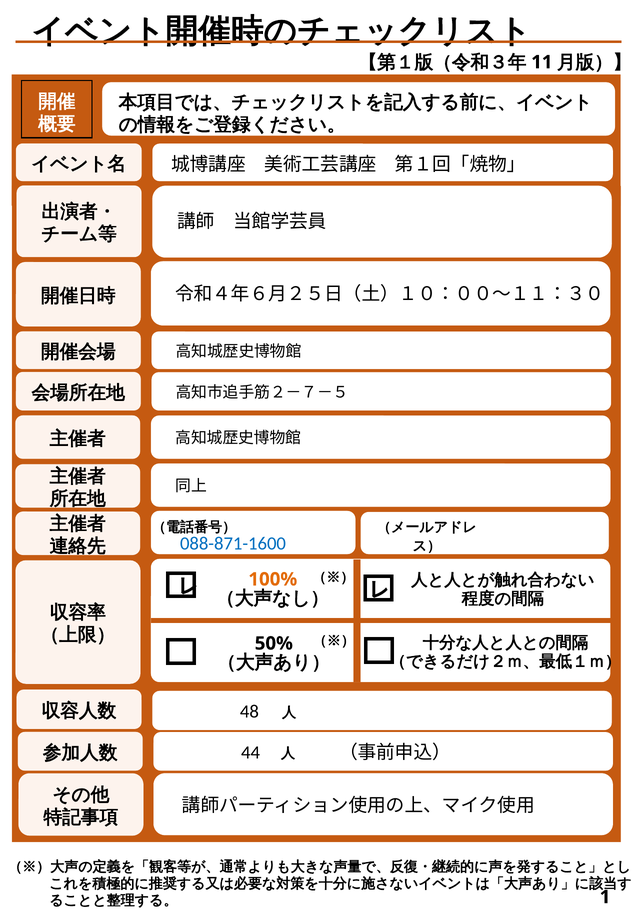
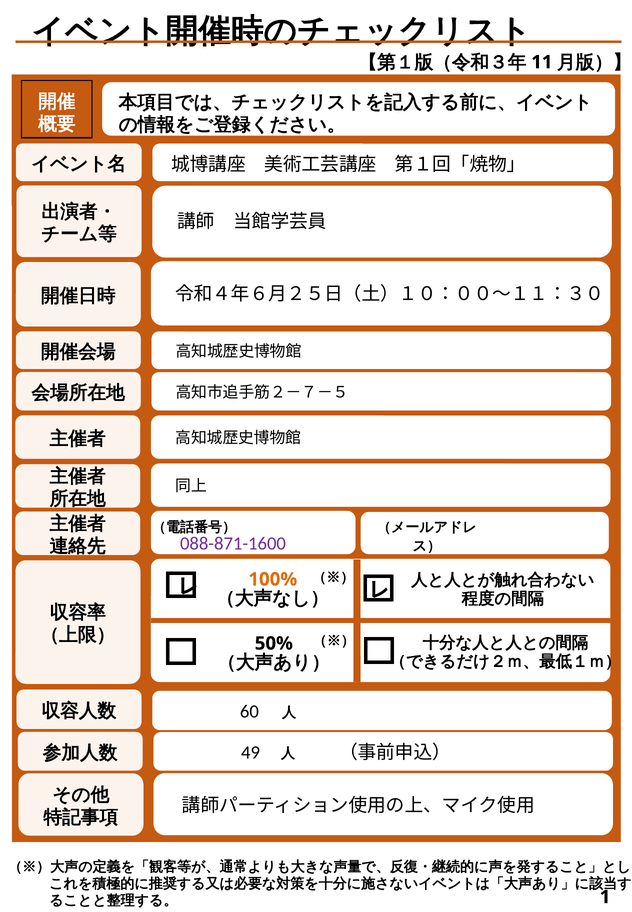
088-871-1600 colour: blue -> purple
48: 48 -> 60
44: 44 -> 49
